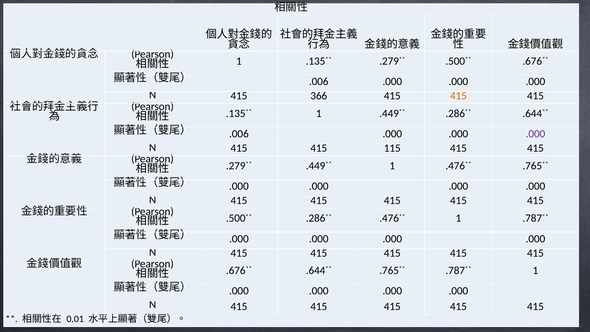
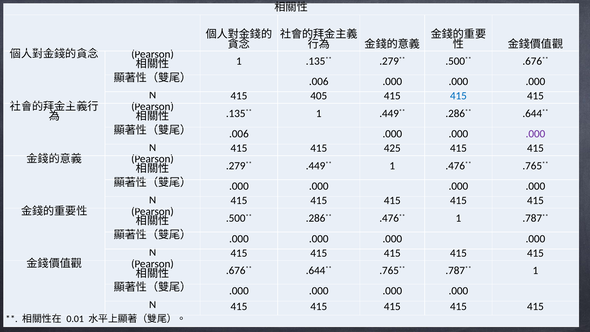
366: 366 -> 405
415 at (458, 96) colour: orange -> blue
115: 115 -> 425
